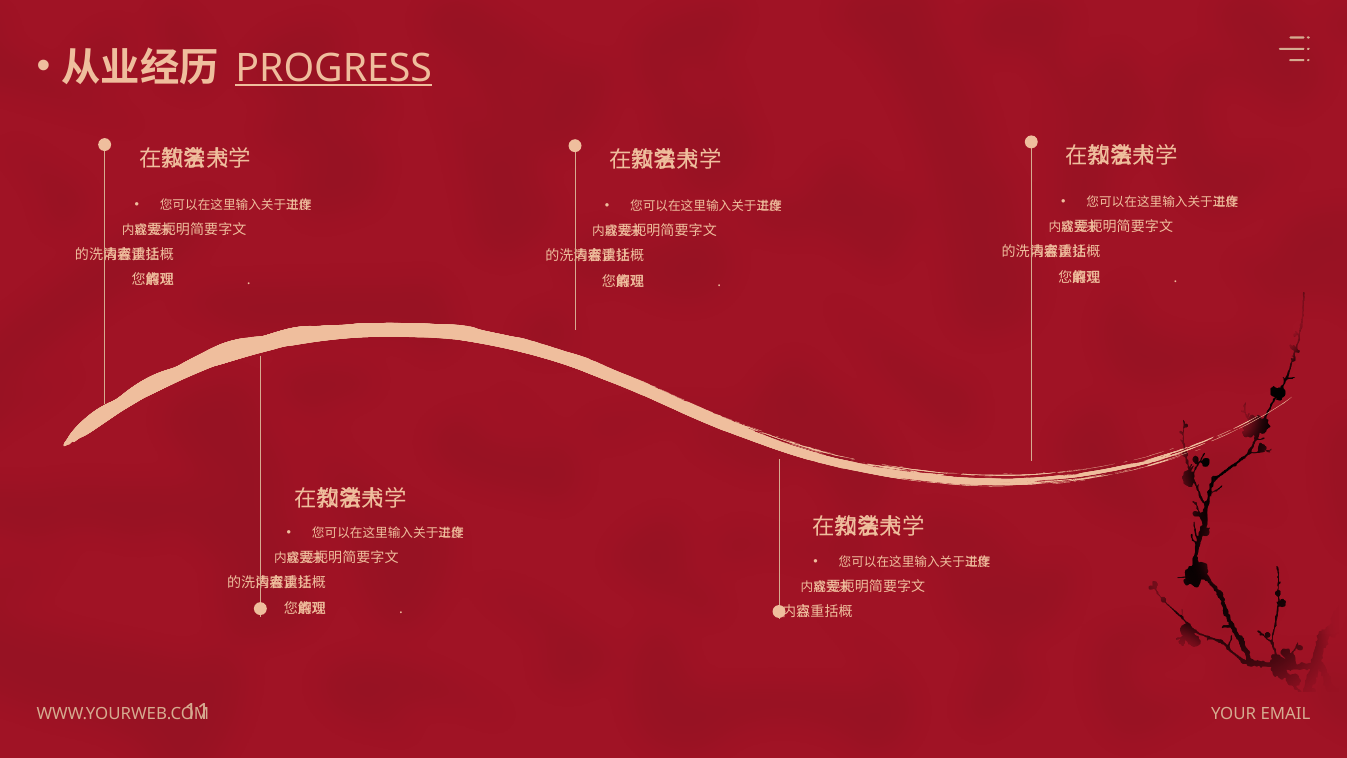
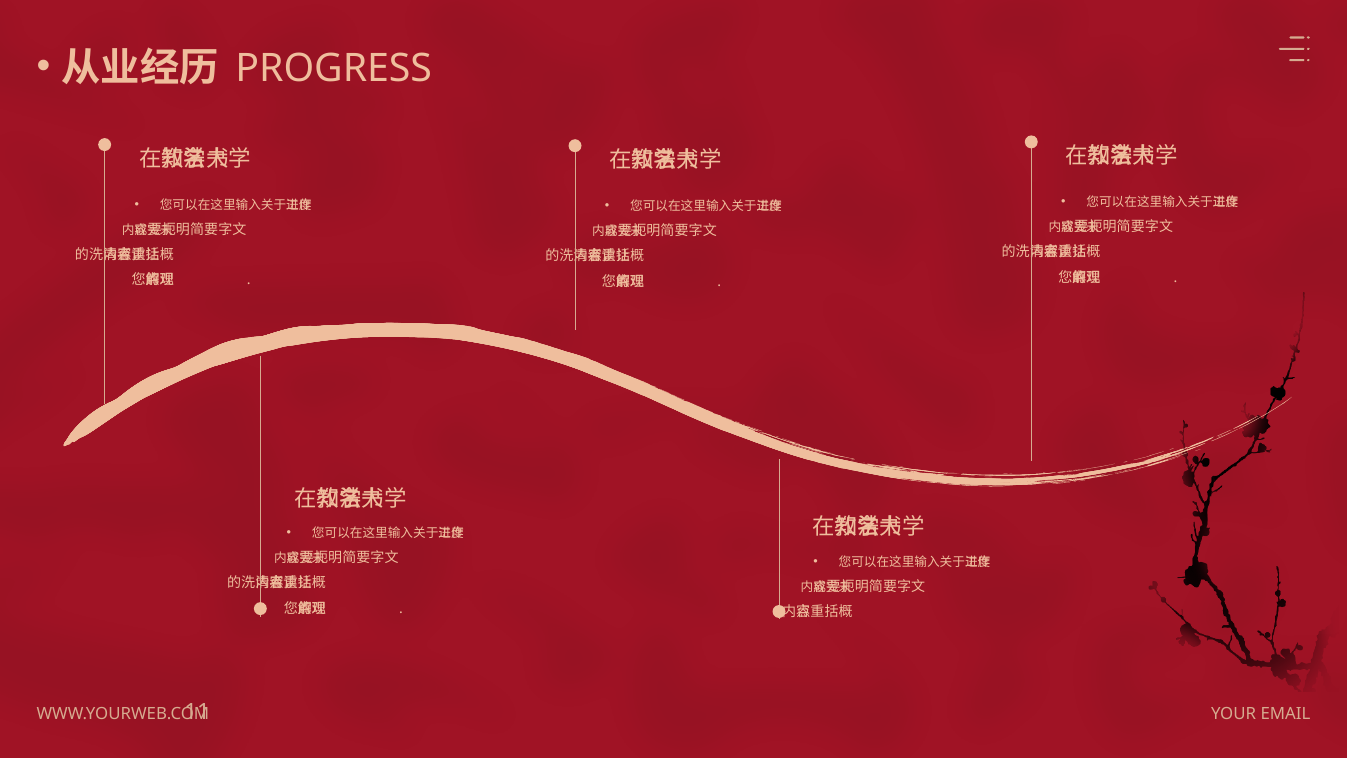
PROGRESS underline: present -> none
